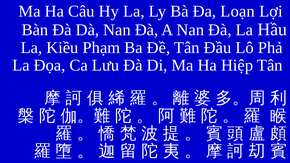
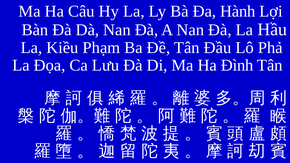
Loạn: Loạn -> Hành
Hiệp: Hiệp -> Đình
